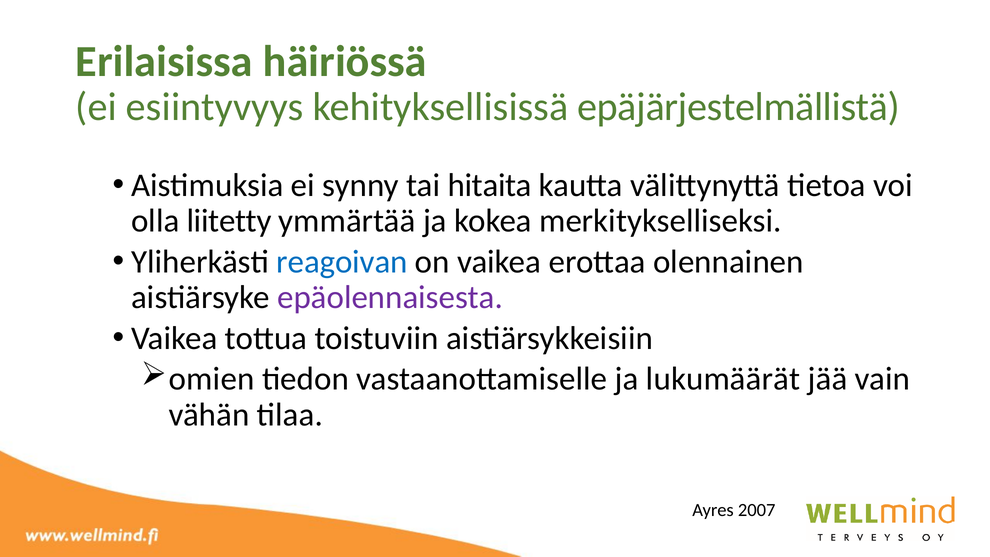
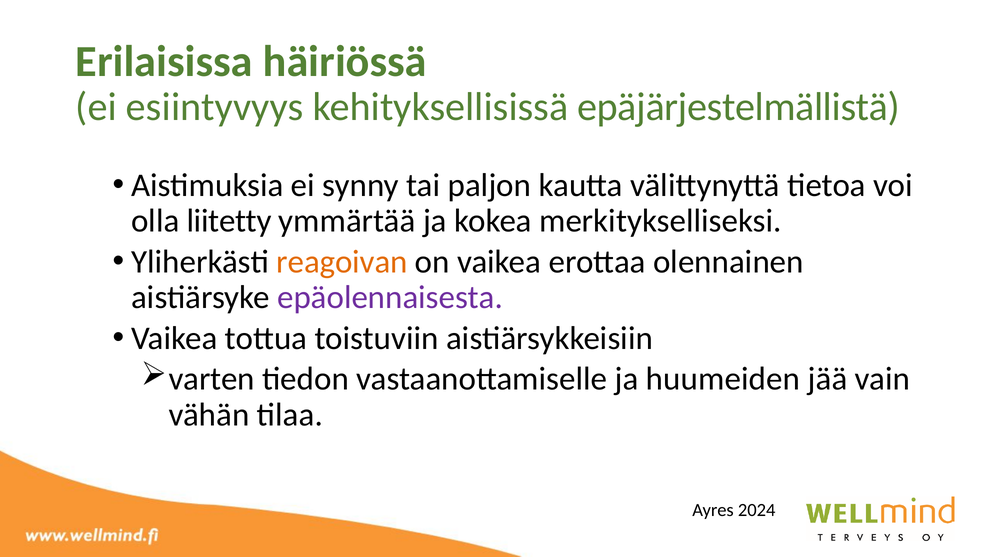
hitaita: hitaita -> paljon
reagoivan colour: blue -> orange
omien: omien -> varten
lukumäärät: lukumäärät -> huumeiden
2007: 2007 -> 2024
